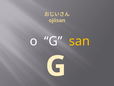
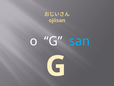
san colour: yellow -> light blue
